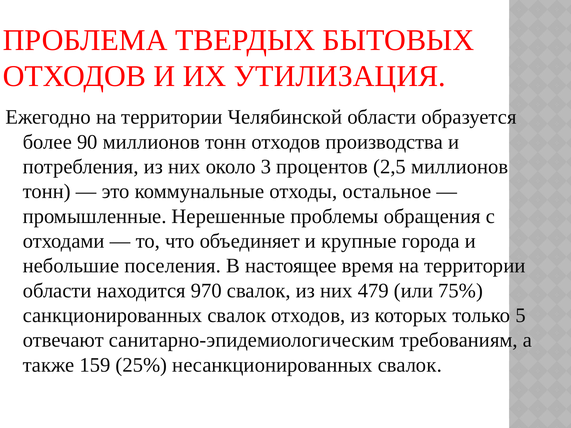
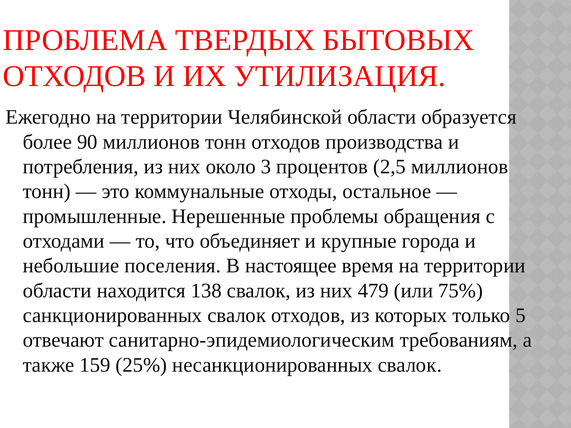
970: 970 -> 138
